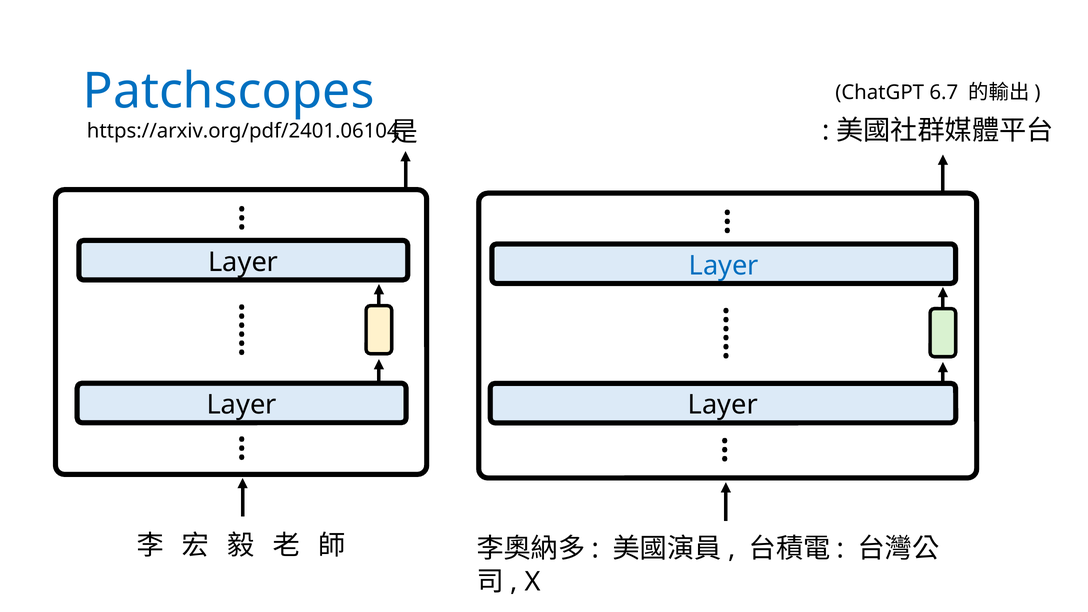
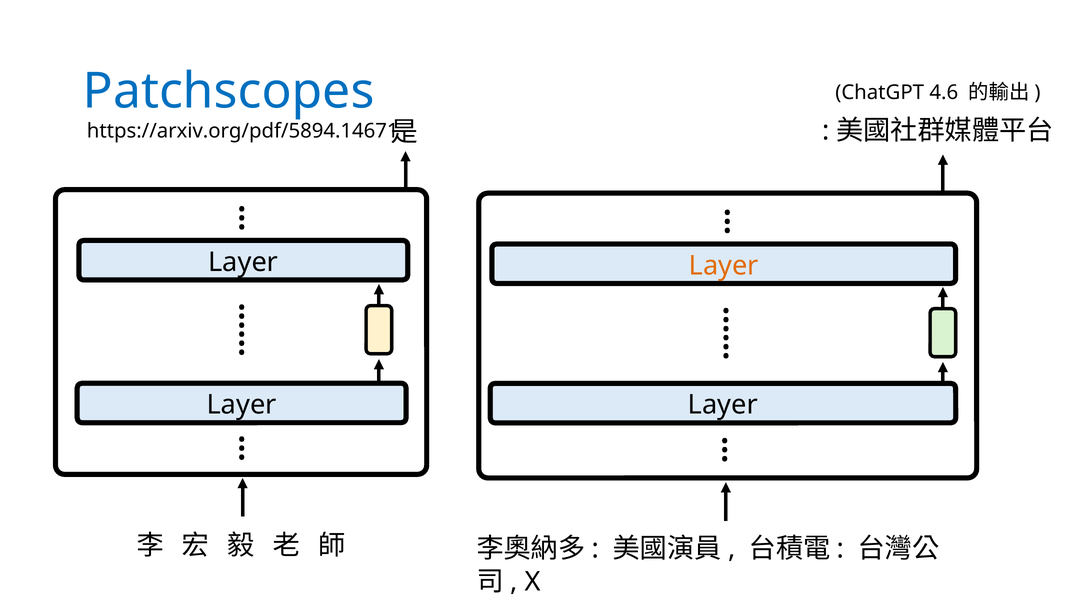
6.7: 6.7 -> 4.6
https://arxiv.org/pdf/2401.06104: https://arxiv.org/pdf/2401.06104 -> https://arxiv.org/pdf/5894.14671
Layer at (724, 266) colour: blue -> orange
